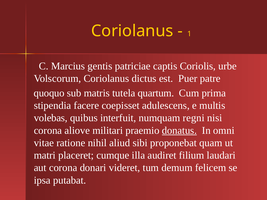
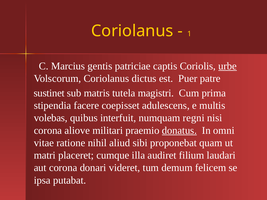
urbe underline: none -> present
quoquo: quoquo -> sustinet
quartum: quartum -> magistri
